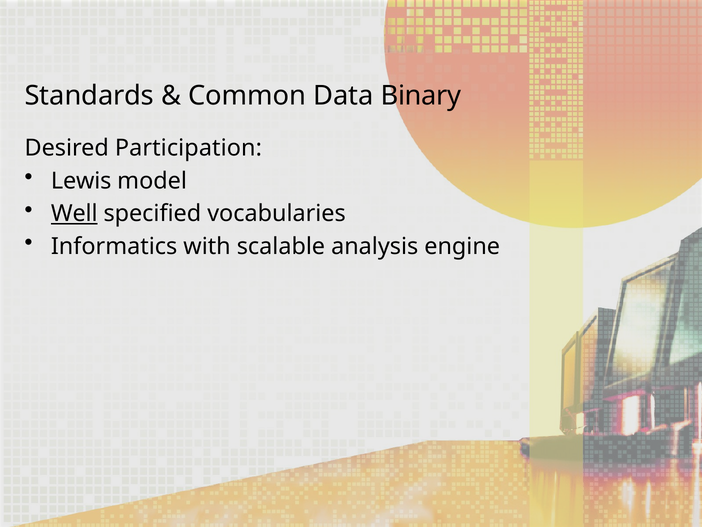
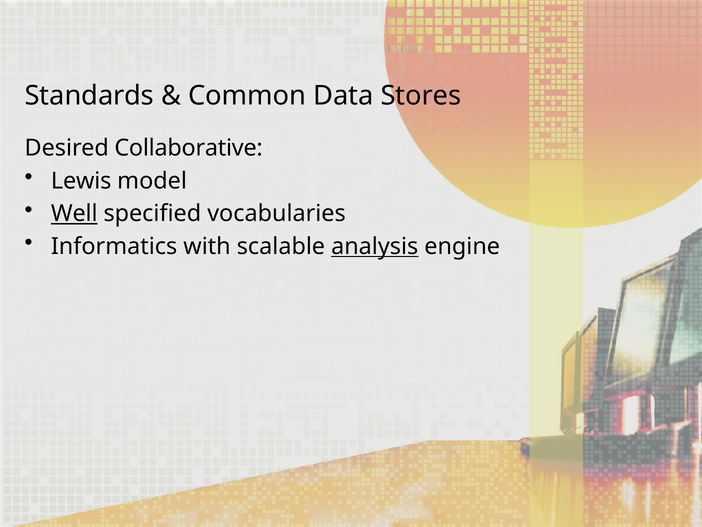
Binary: Binary -> Stores
Participation: Participation -> Collaborative
analysis underline: none -> present
